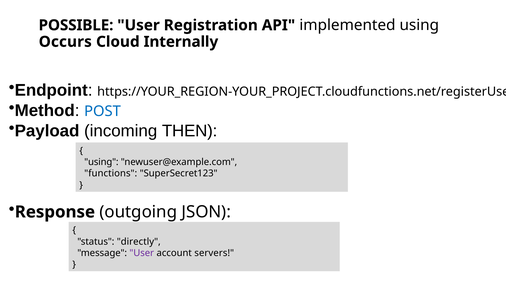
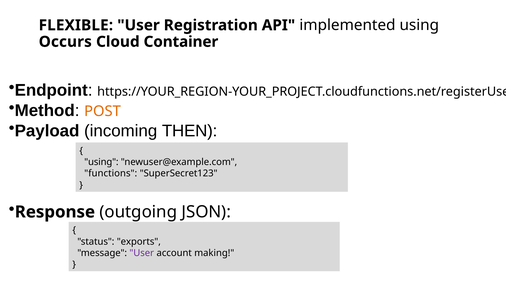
POSSIBLE: POSSIBLE -> FLEXIBLE
Internally: Internally -> Container
POST colour: blue -> orange
directly: directly -> exports
servers: servers -> making
